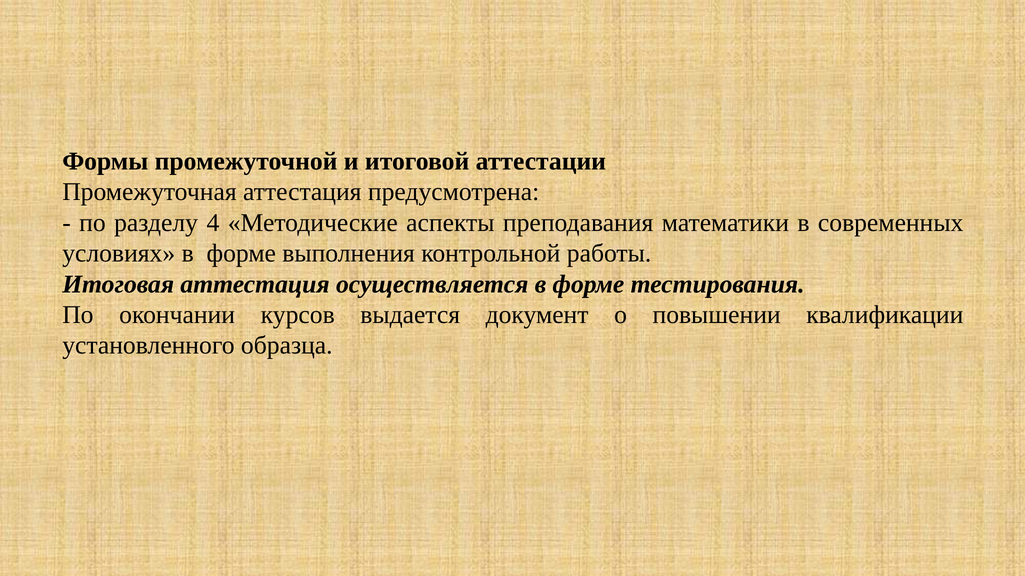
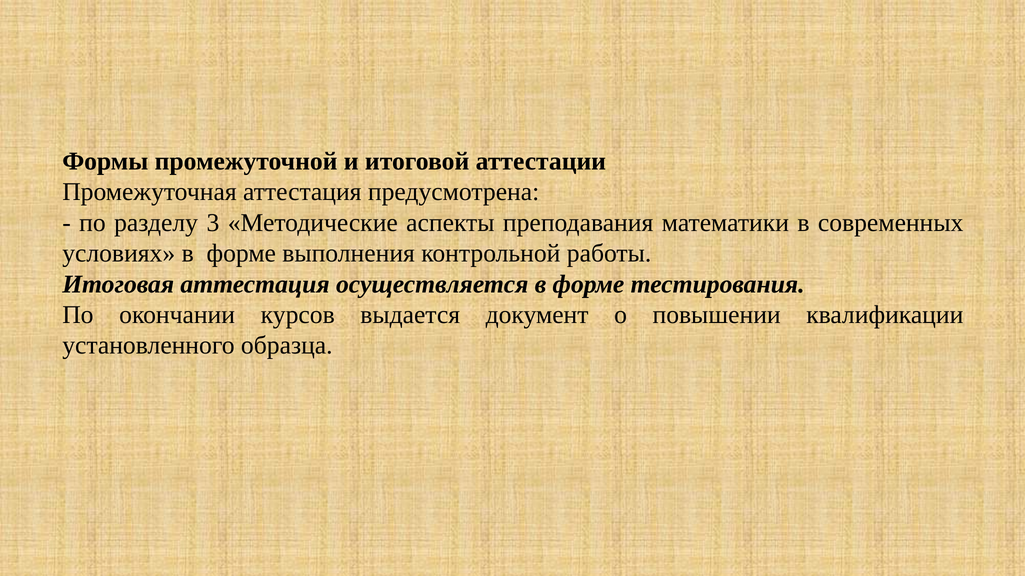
4: 4 -> 3
